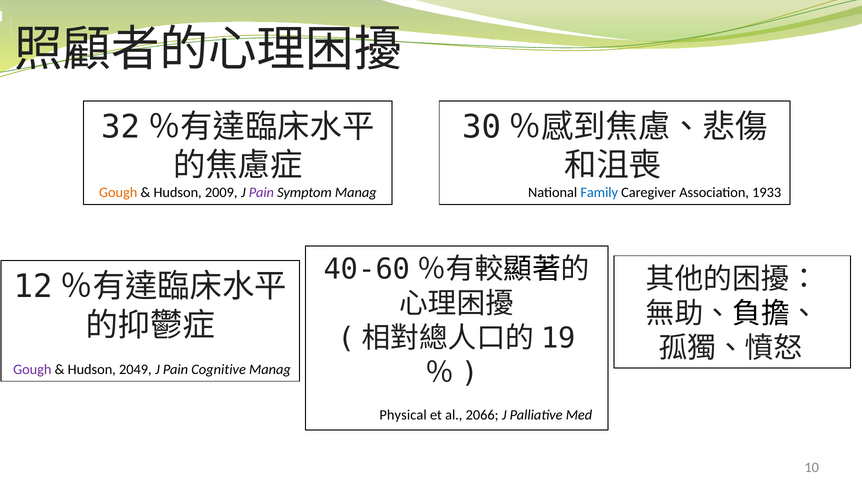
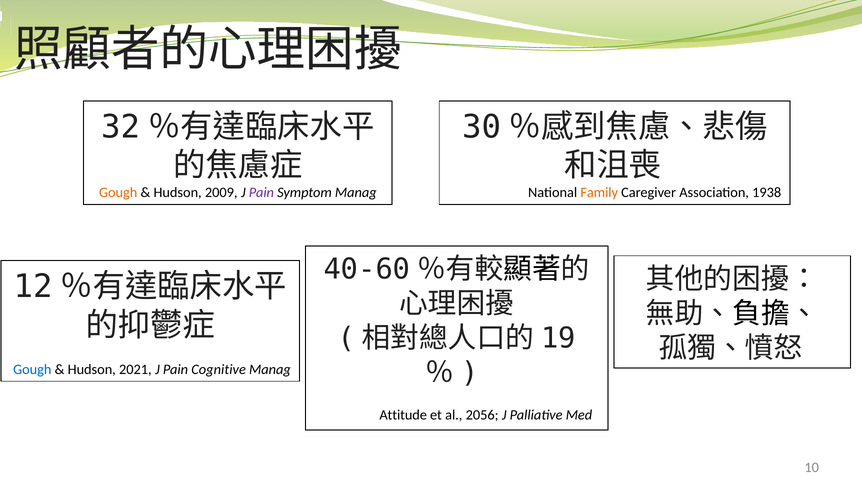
Family colour: blue -> orange
1933: 1933 -> 1938
Gough at (32, 369) colour: purple -> blue
2049: 2049 -> 2021
Physical: Physical -> Attitude
2066: 2066 -> 2056
